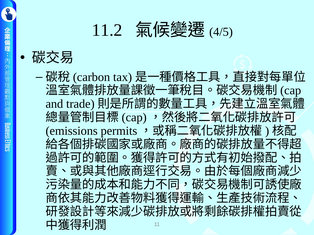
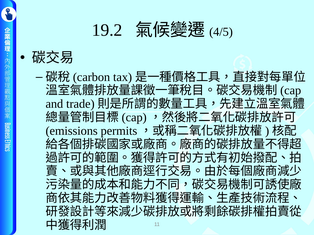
11.2: 11.2 -> 19.2
